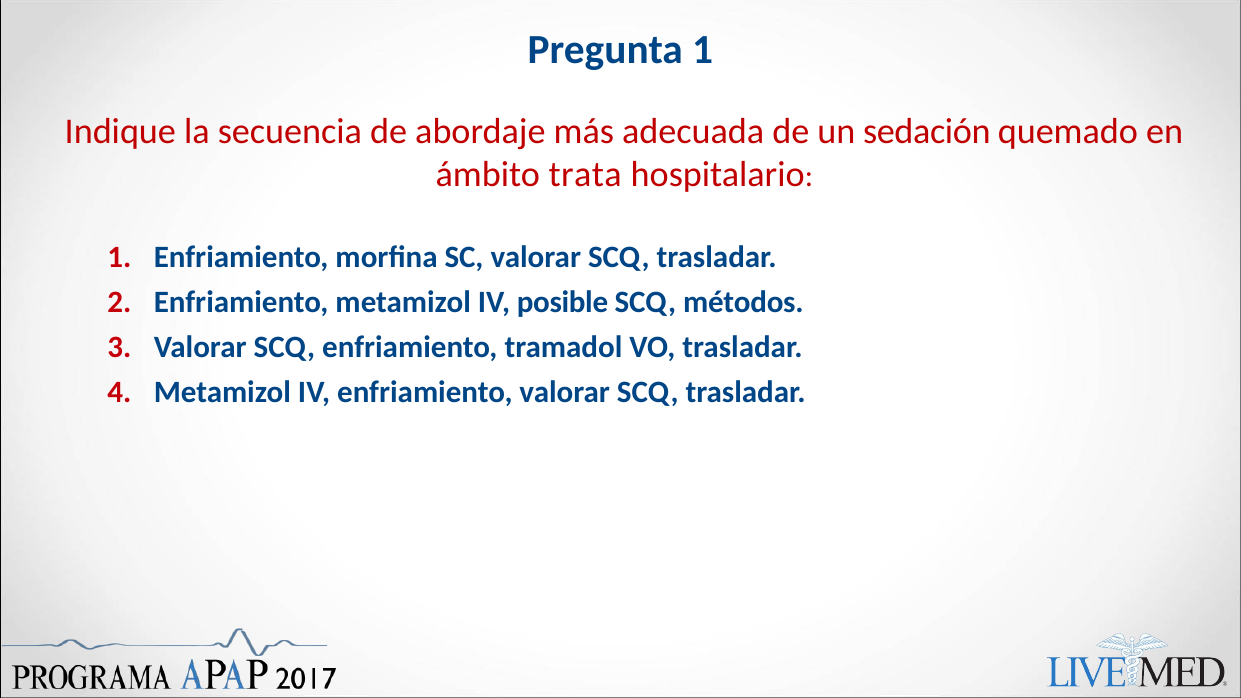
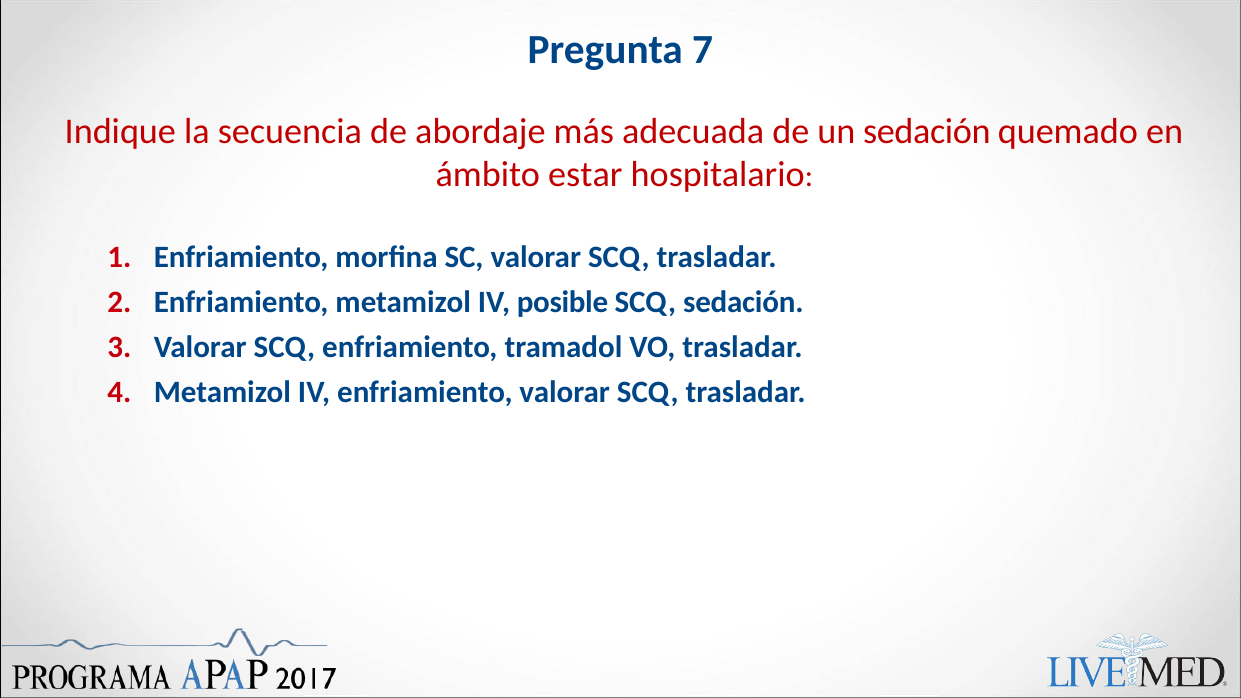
Pregunta 1: 1 -> 7
trata: trata -> estar
SCQ métodos: métodos -> sedación
